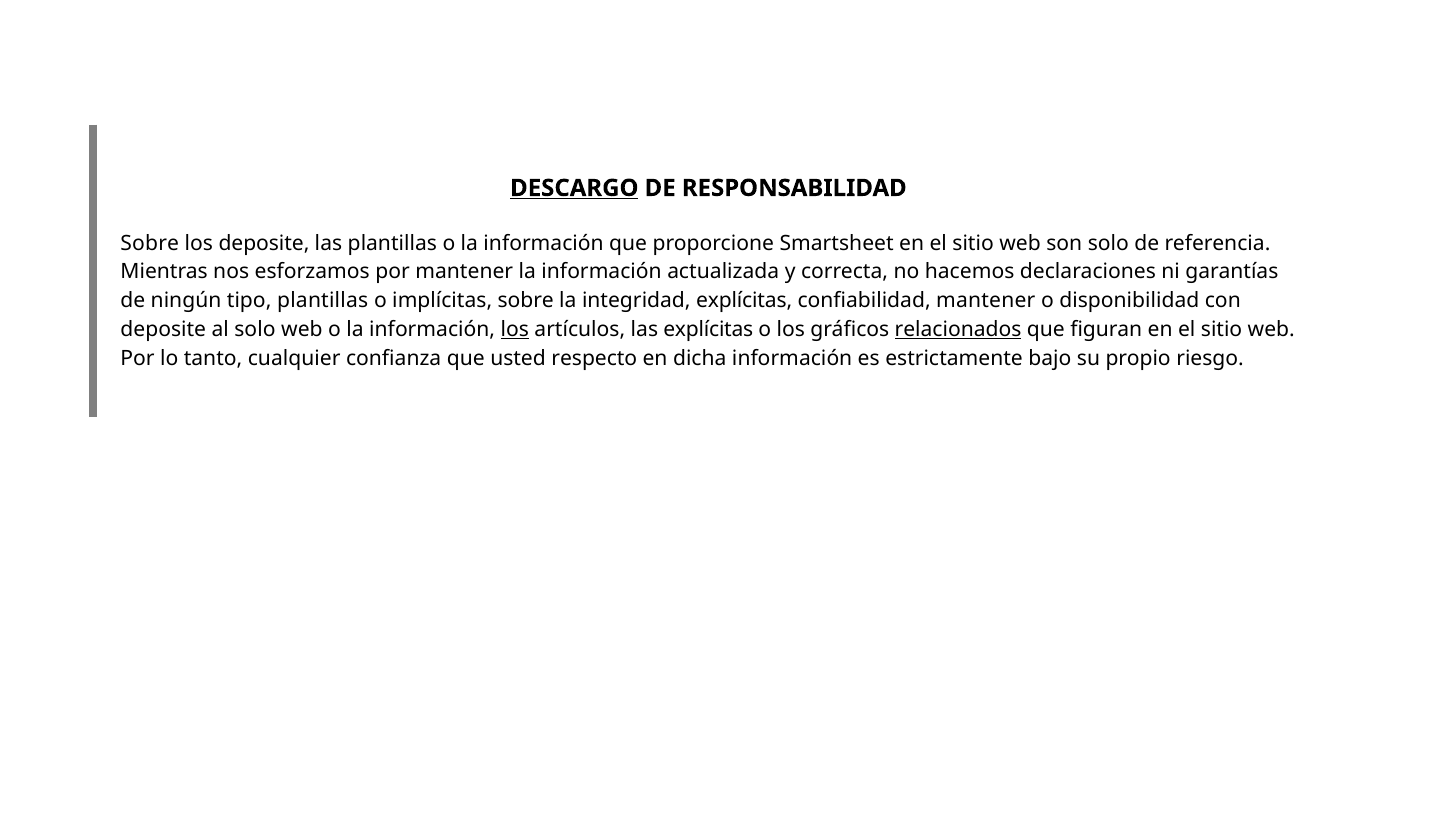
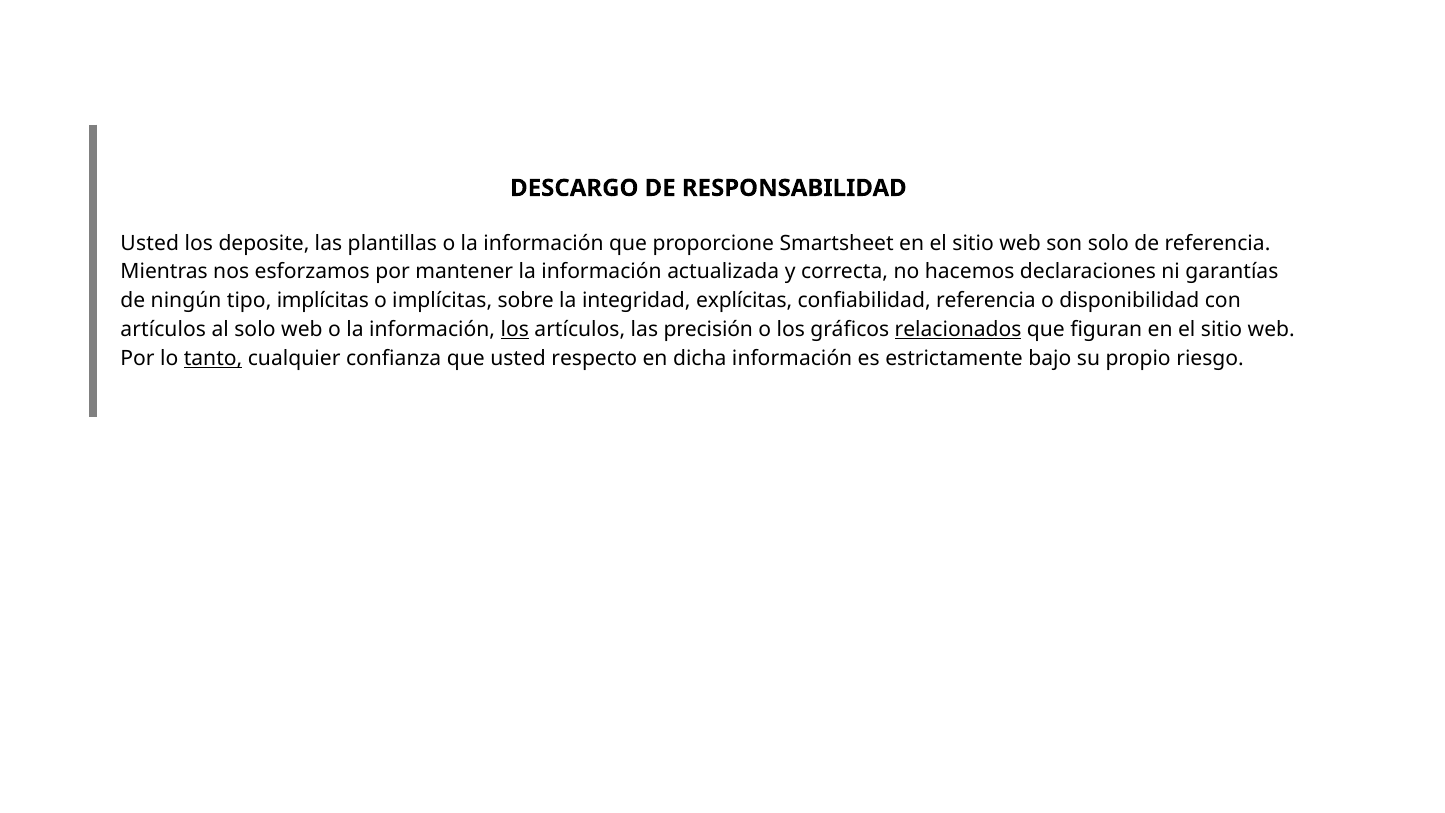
DESCARGO underline: present -> none
Sobre at (150, 243): Sobre -> Usted
tipo plantillas: plantillas -> implícitas
confiabilidad mantener: mantener -> referencia
deposite at (163, 329): deposite -> artículos
las explícitas: explícitas -> precisión
tanto underline: none -> present
